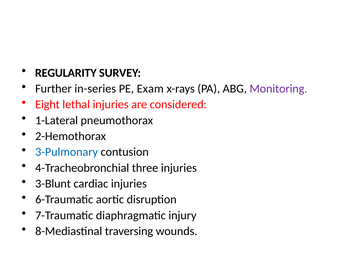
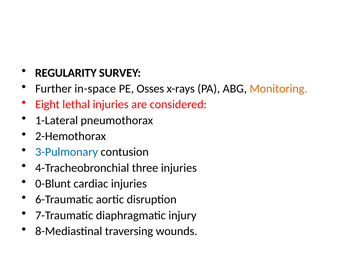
in-series: in-series -> in-space
Exam: Exam -> Osses
Monitoring colour: purple -> orange
3-Blunt: 3-Blunt -> 0-Blunt
